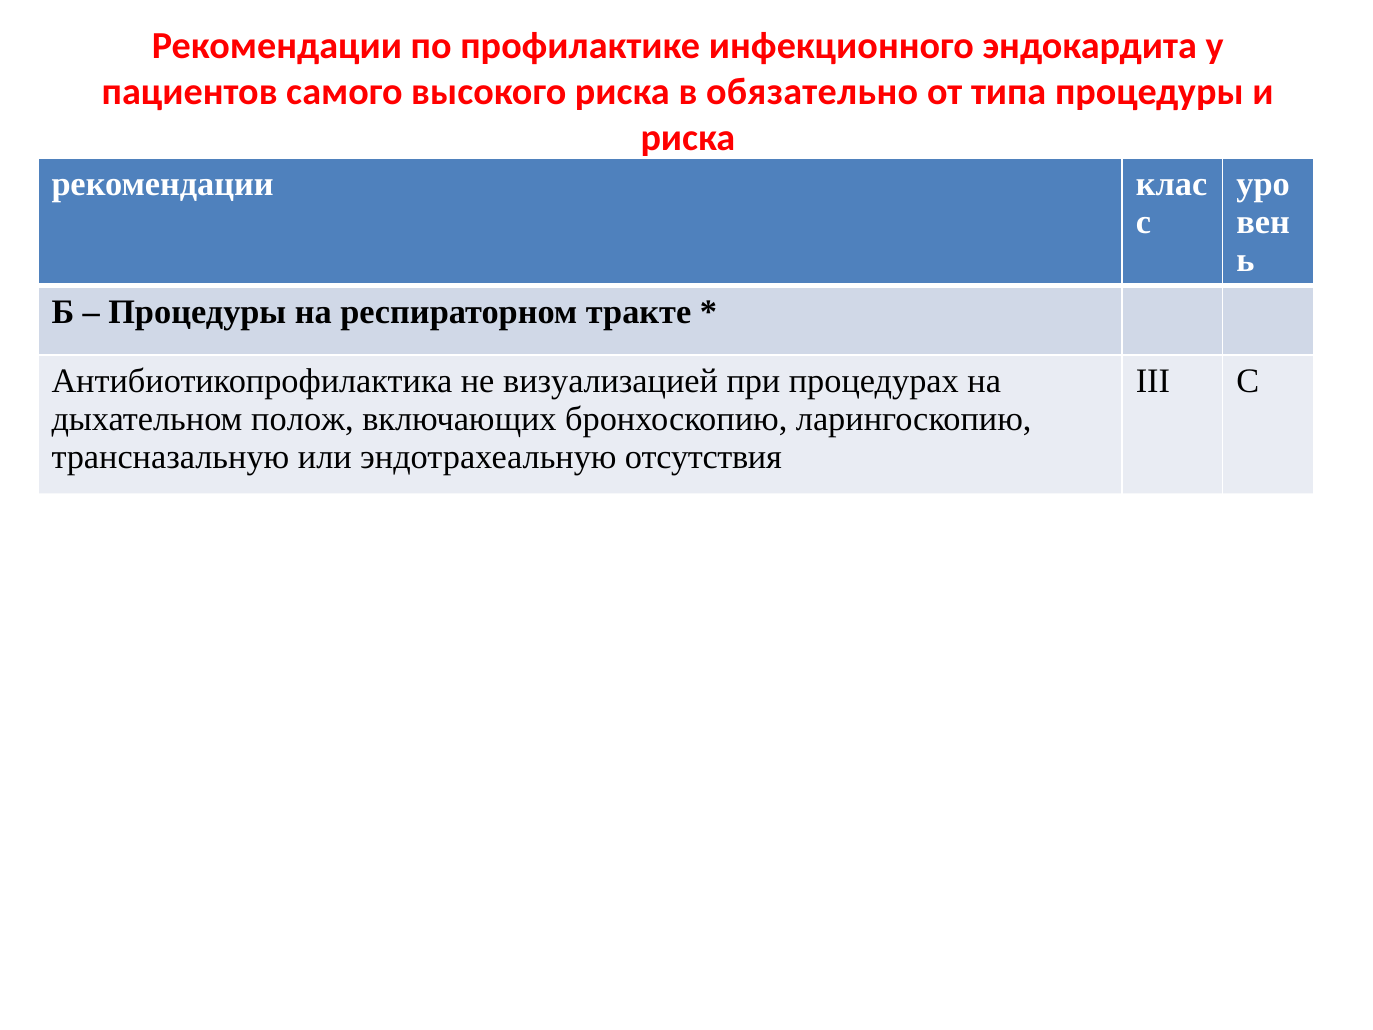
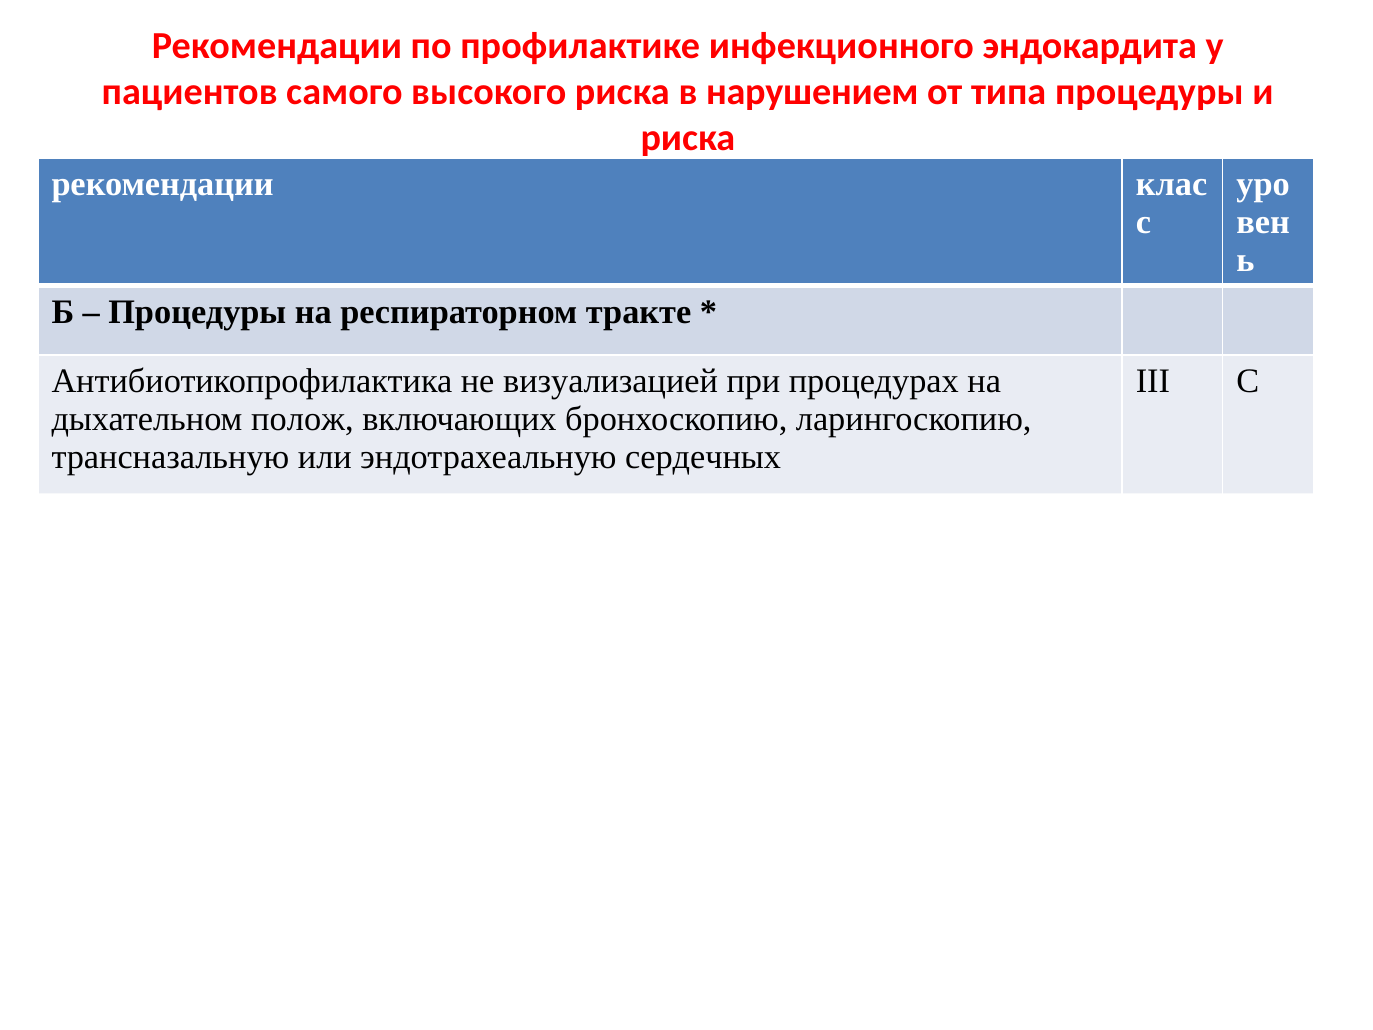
обязательно: обязательно -> нарушением
отсутствия: отсутствия -> сердечных
